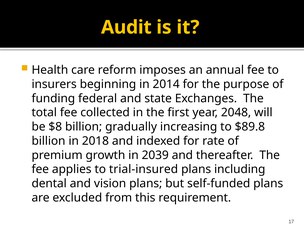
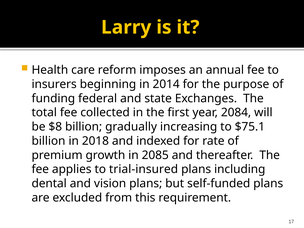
Audit: Audit -> Larry
2048: 2048 -> 2084
$89.8: $89.8 -> $75.1
2039: 2039 -> 2085
